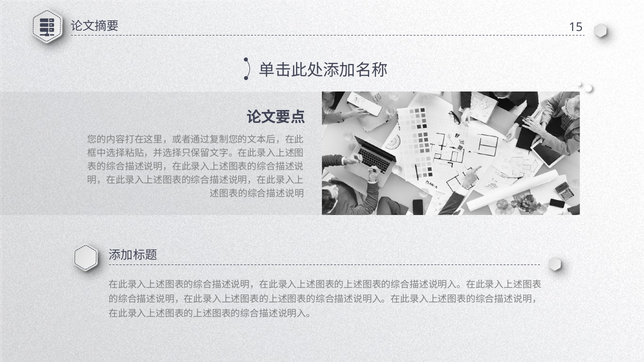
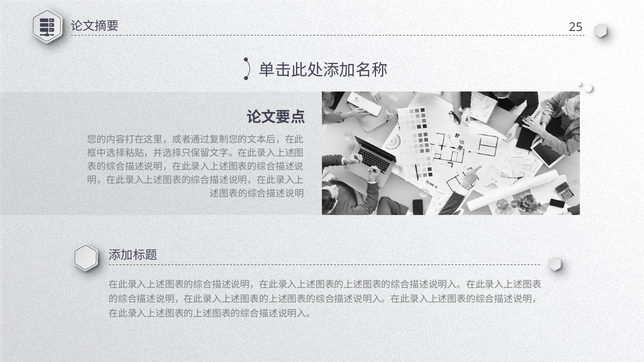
15: 15 -> 25
